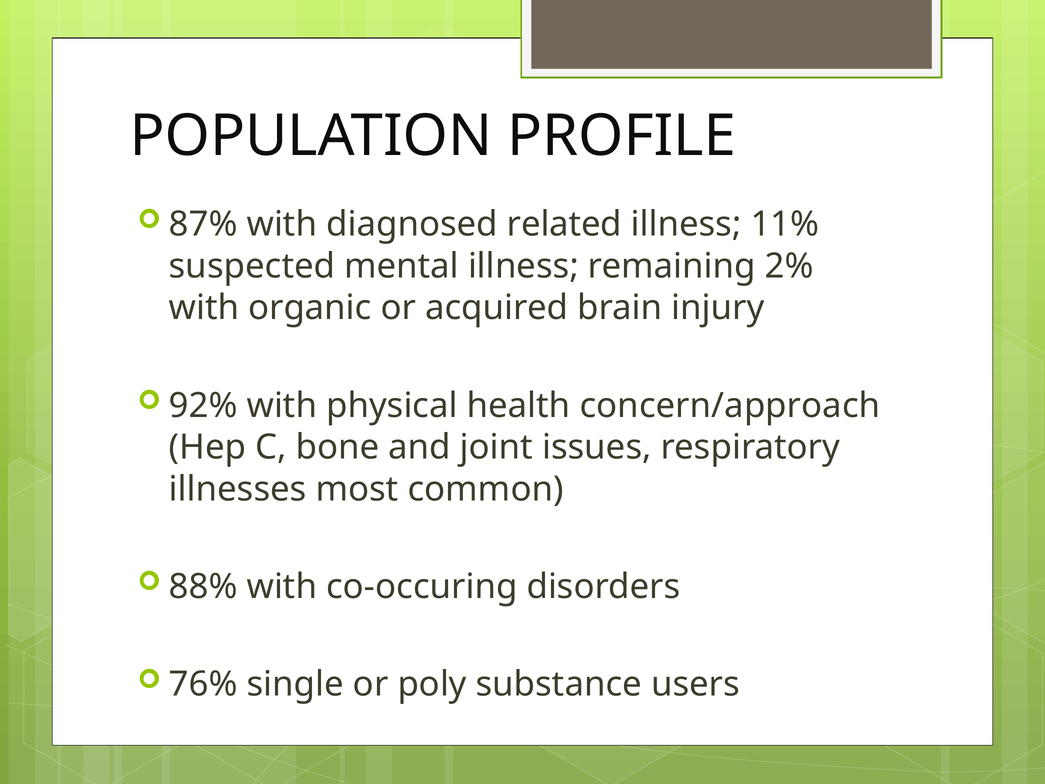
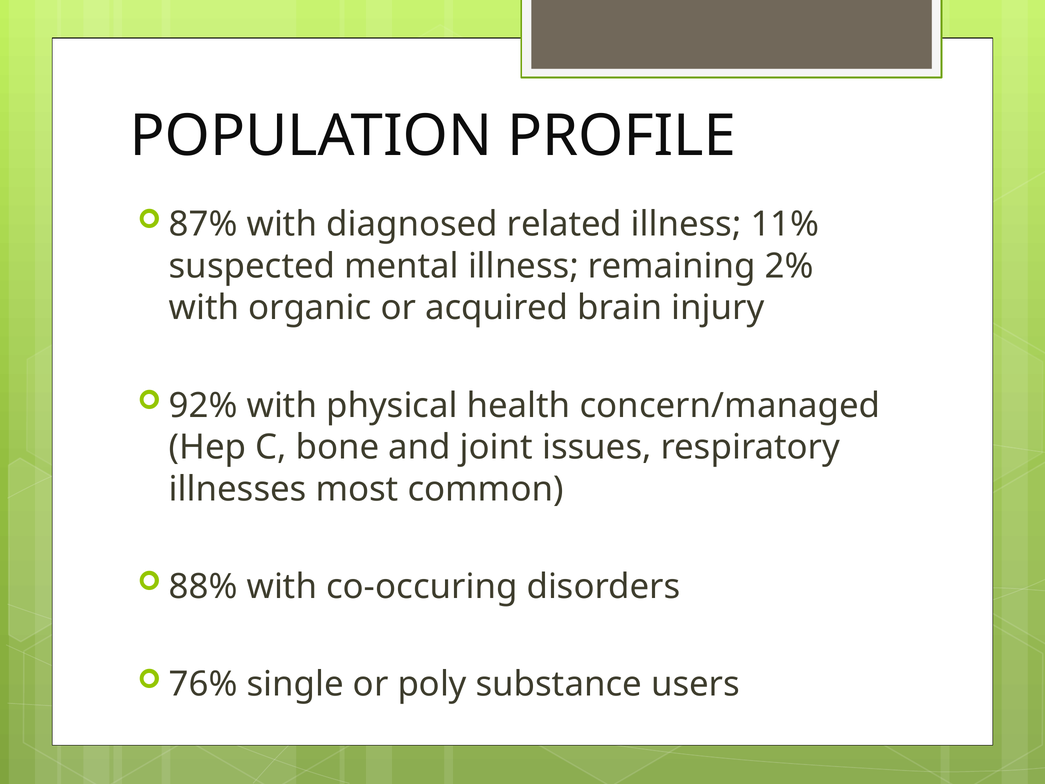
concern/approach: concern/approach -> concern/managed
